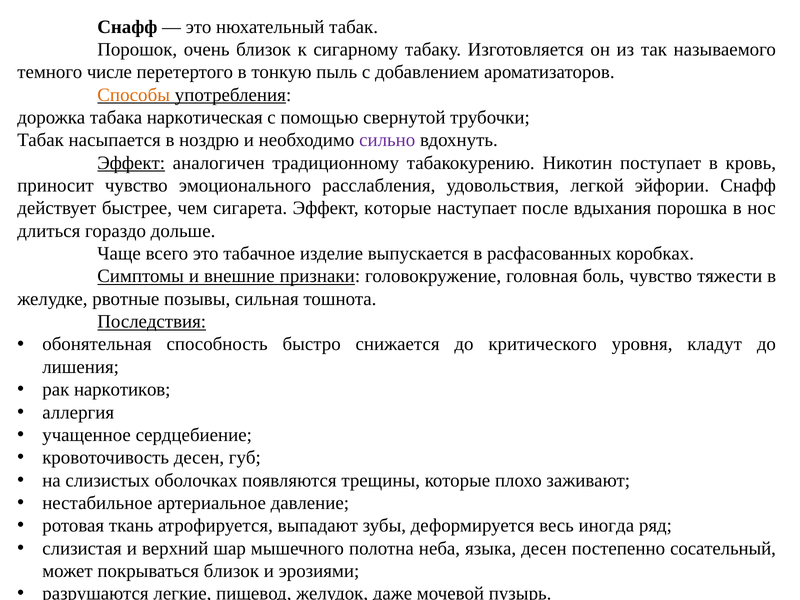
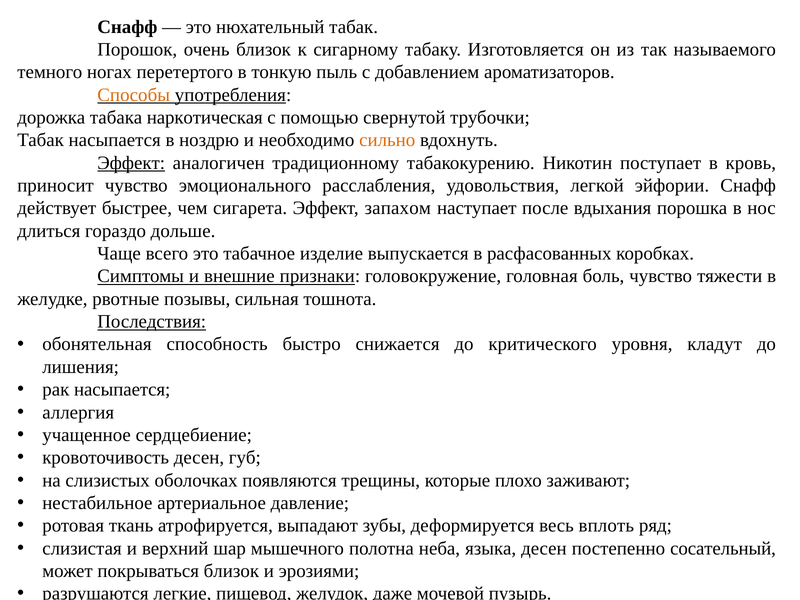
числе: числе -> ногах
сильно colour: purple -> orange
Эффект которые: которые -> запахом
рак наркотиков: наркотиков -> насыпается
иногда: иногда -> вплоть
